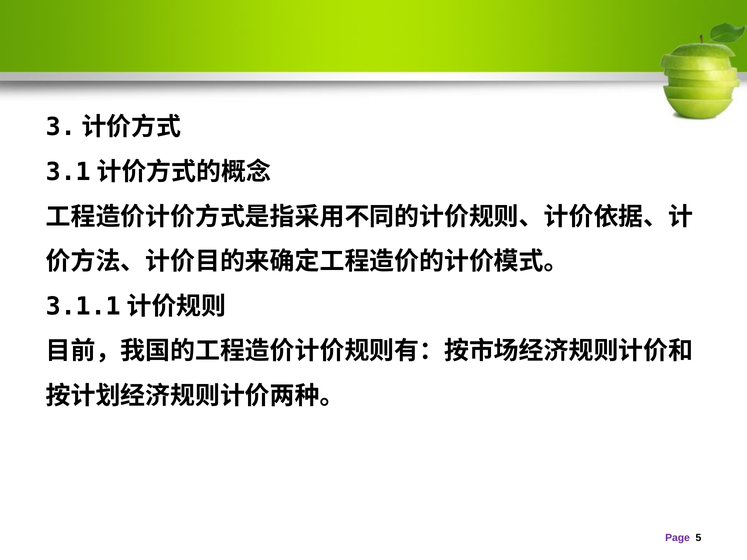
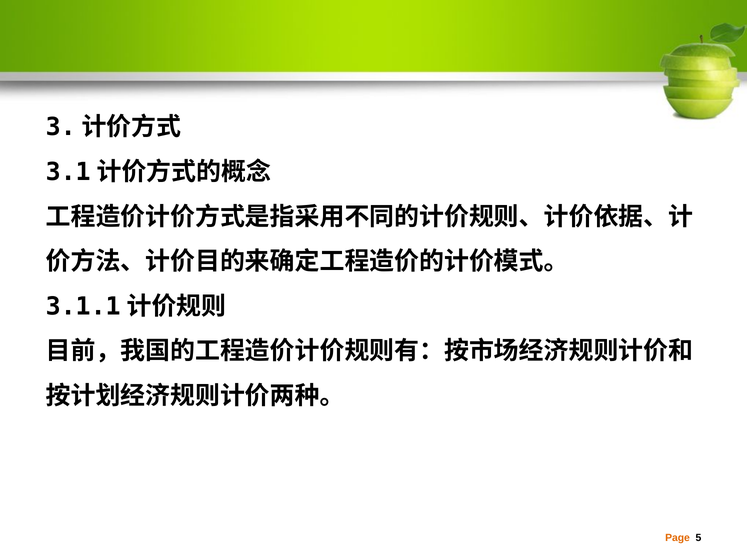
Page colour: purple -> orange
